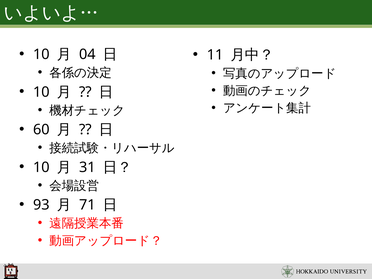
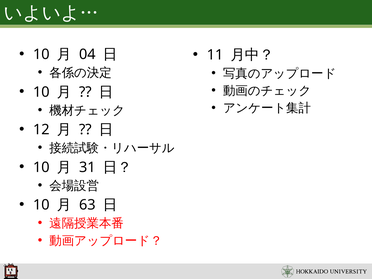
60: 60 -> 12
93 at (41, 205): 93 -> 10
71: 71 -> 63
